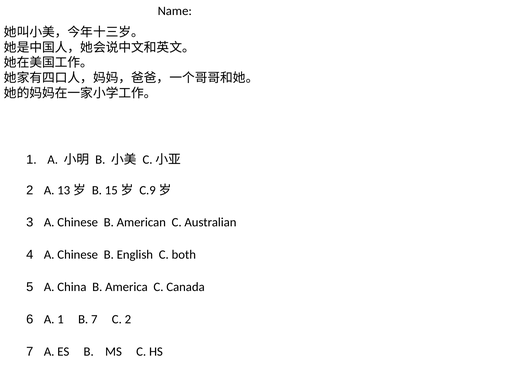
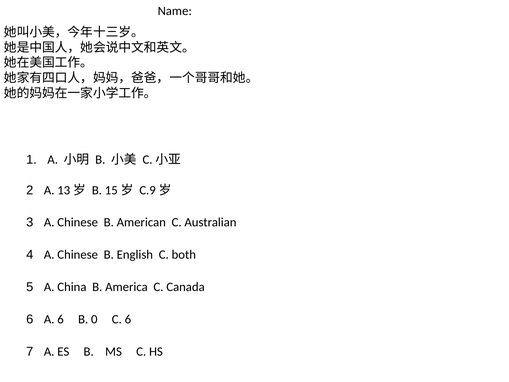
A 1: 1 -> 6
B 7: 7 -> 0
C 2: 2 -> 6
